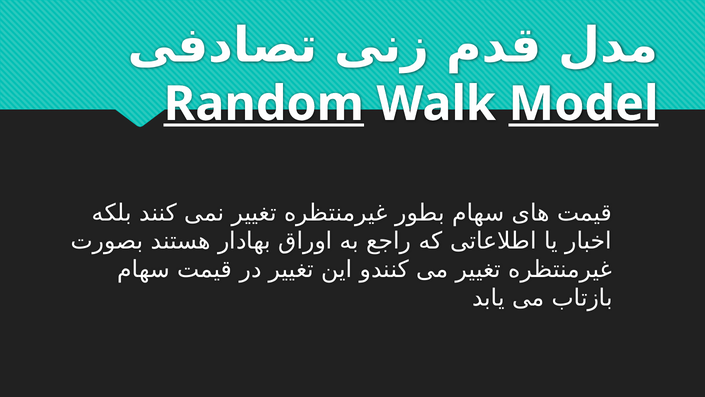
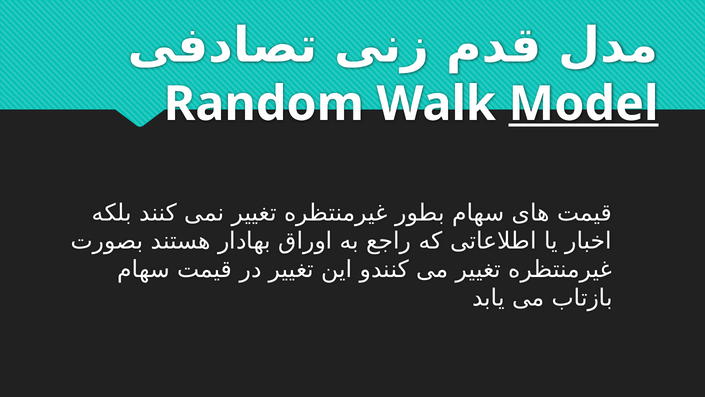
Random underline: present -> none
